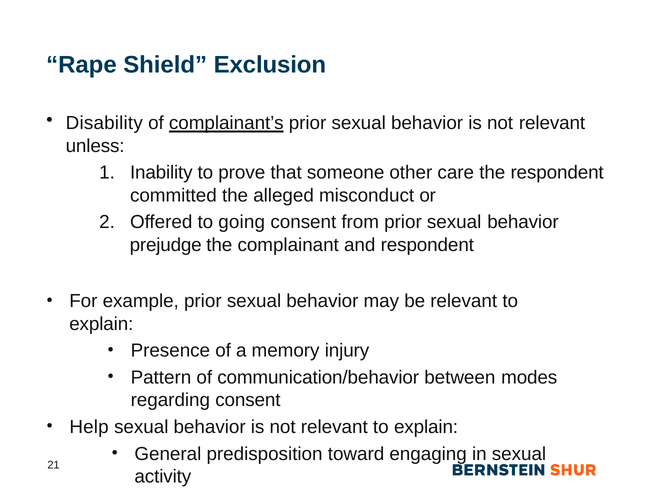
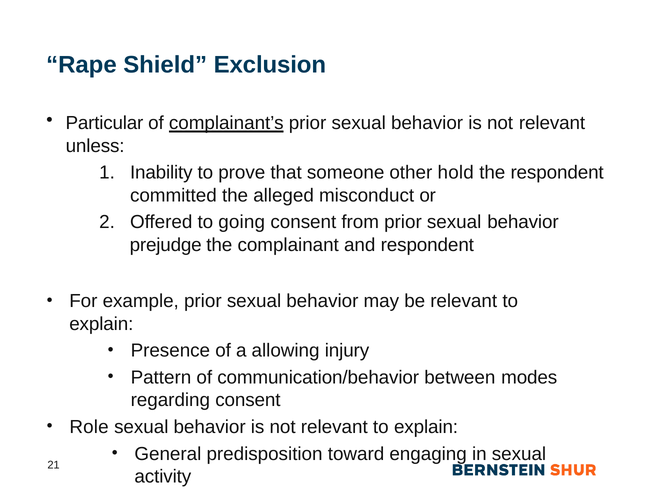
Disability: Disability -> Particular
care: care -> hold
memory: memory -> allowing
Help: Help -> Role
